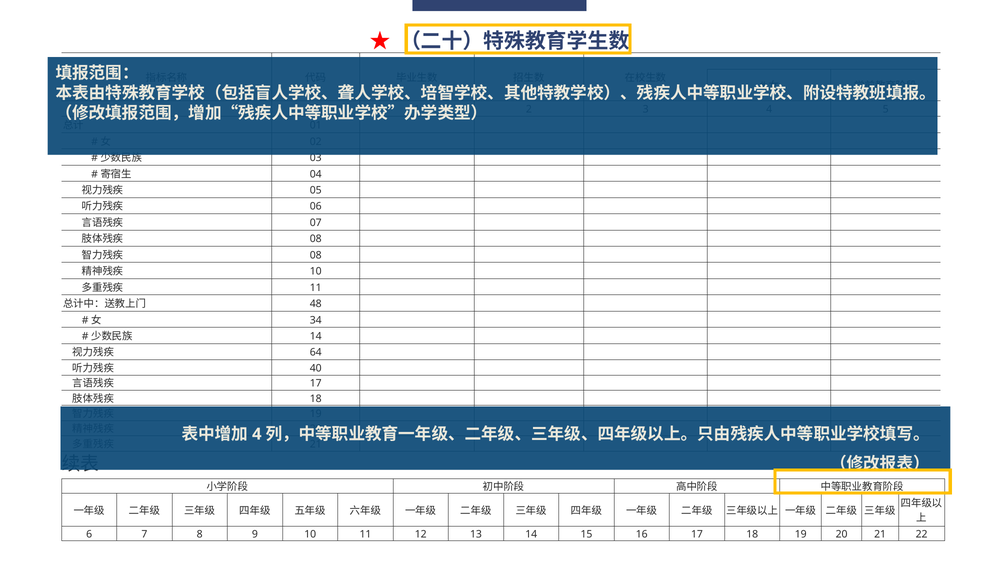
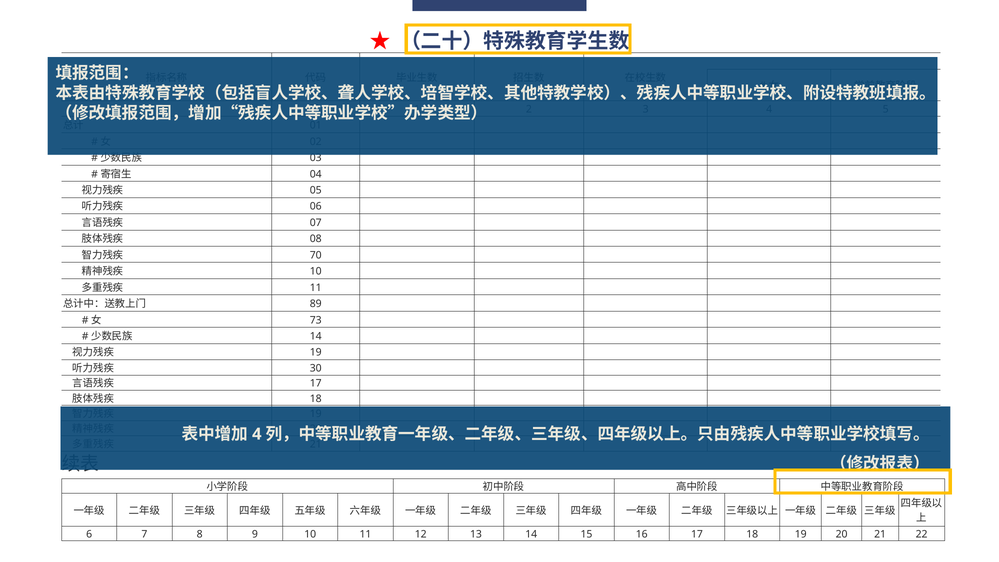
08 at (316, 255): 08 -> 70
48: 48 -> 89
34: 34 -> 73
64 at (316, 353): 64 -> 19
40: 40 -> 30
